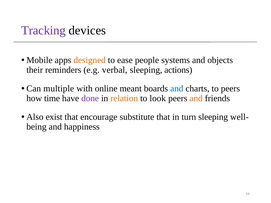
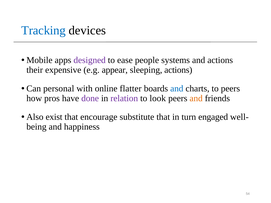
Tracking colour: purple -> blue
designed colour: orange -> purple
and objects: objects -> actions
reminders: reminders -> expensive
verbal: verbal -> appear
multiple: multiple -> personal
meant: meant -> flatter
time: time -> pros
relation colour: orange -> purple
turn sleeping: sleeping -> engaged
